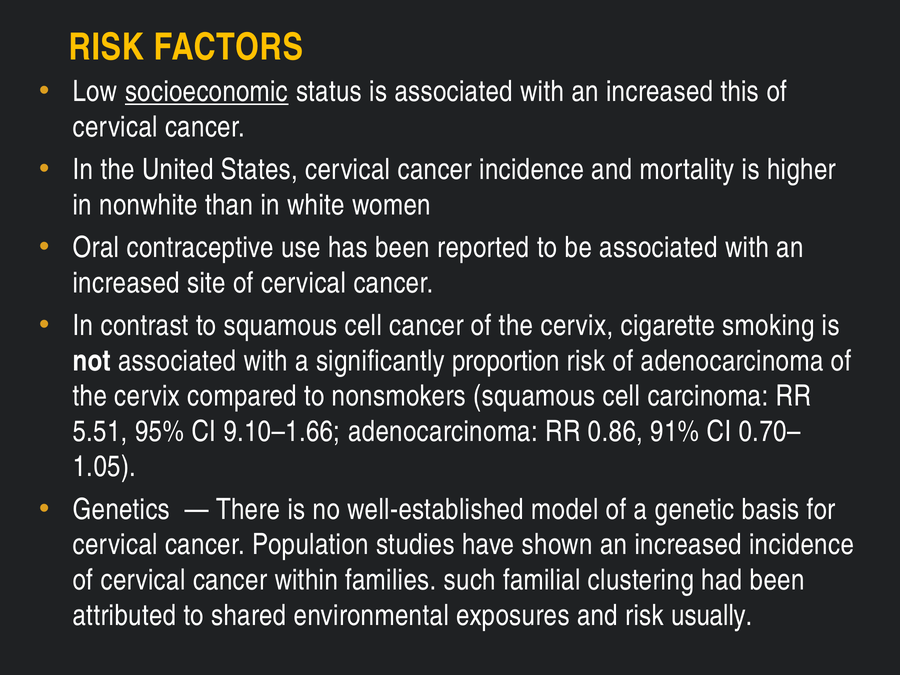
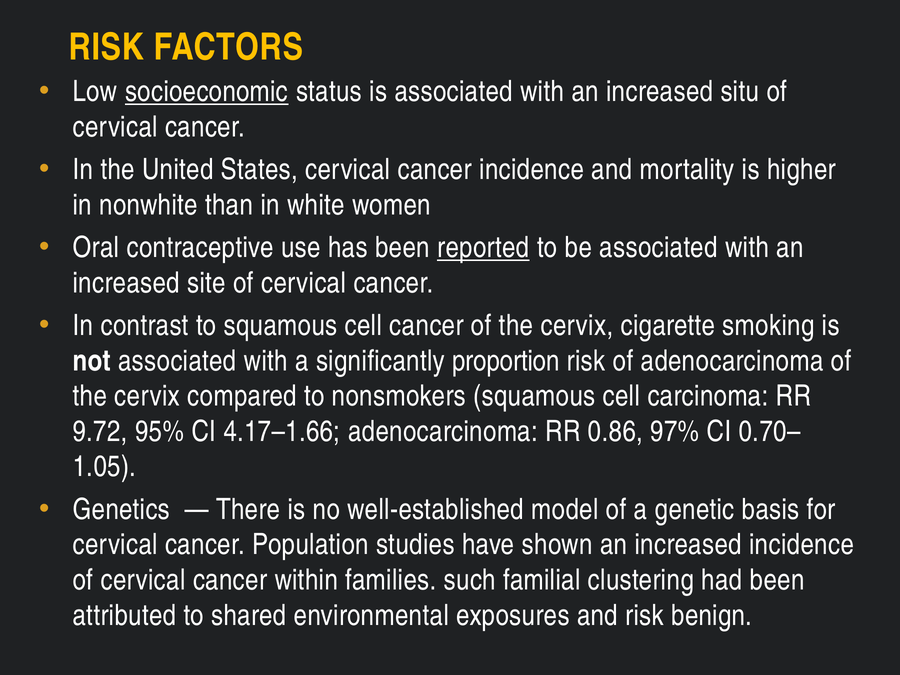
this: this -> situ
reported underline: none -> present
5.51: 5.51 -> 9.72
9.10–1.66: 9.10–1.66 -> 4.17–1.66
91%: 91% -> 97%
usually: usually -> benign
